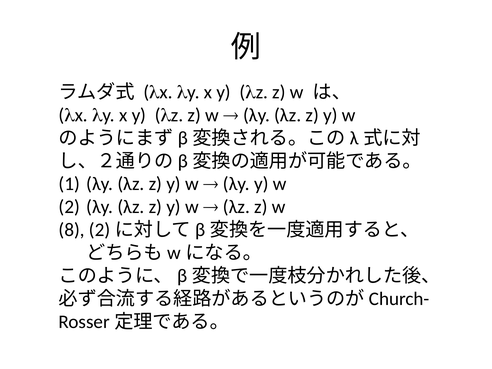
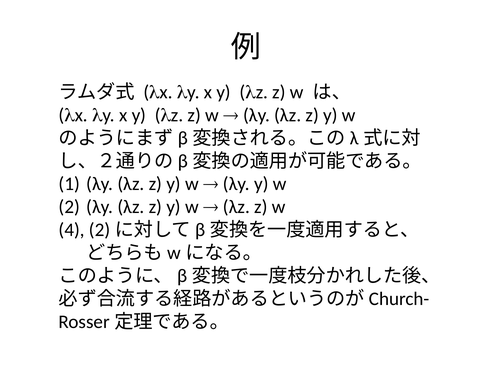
8: 8 -> 4
